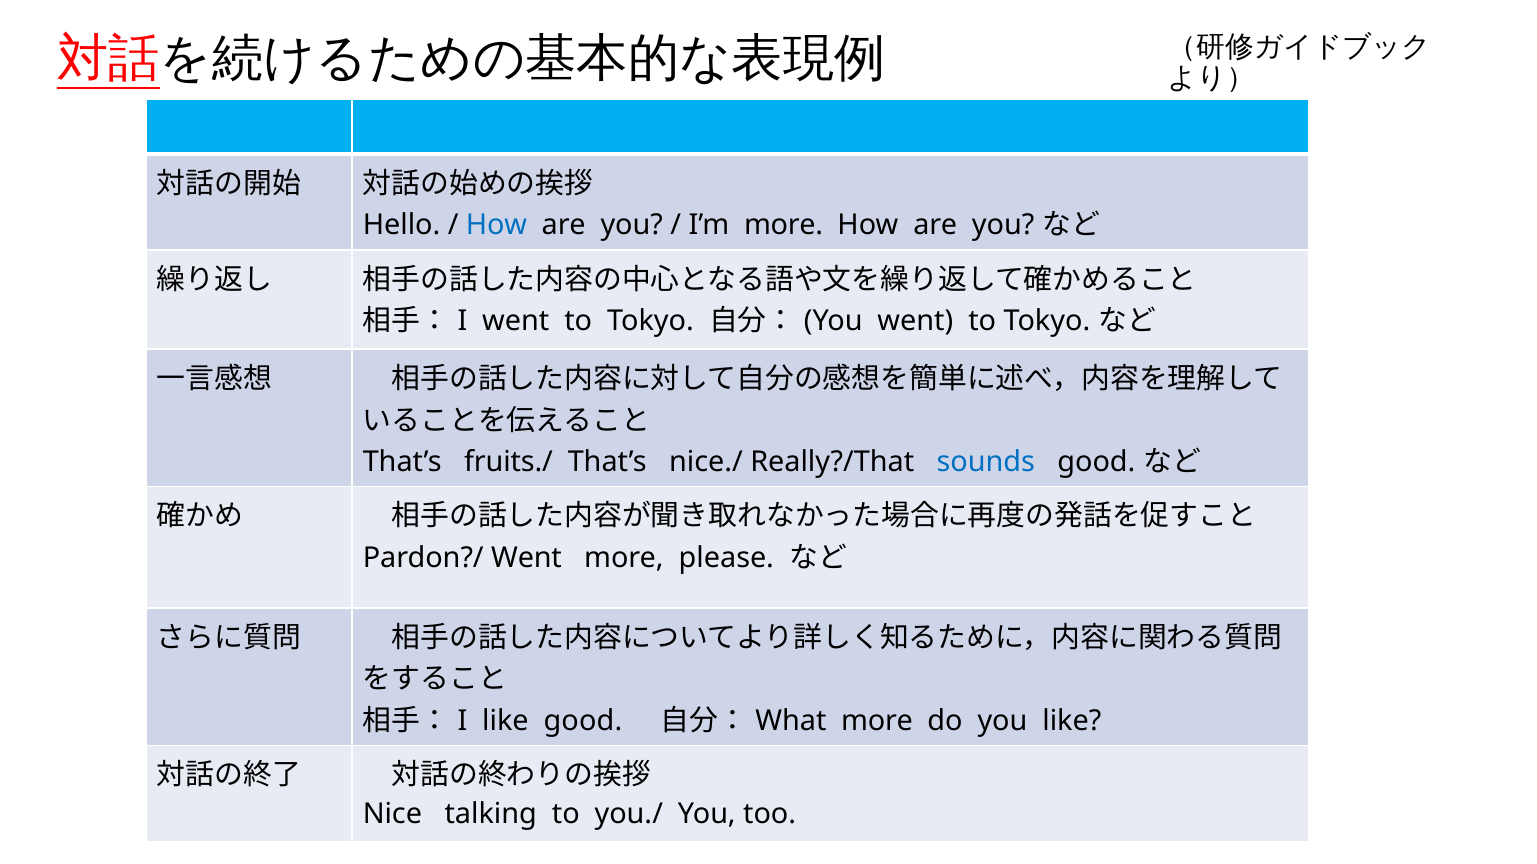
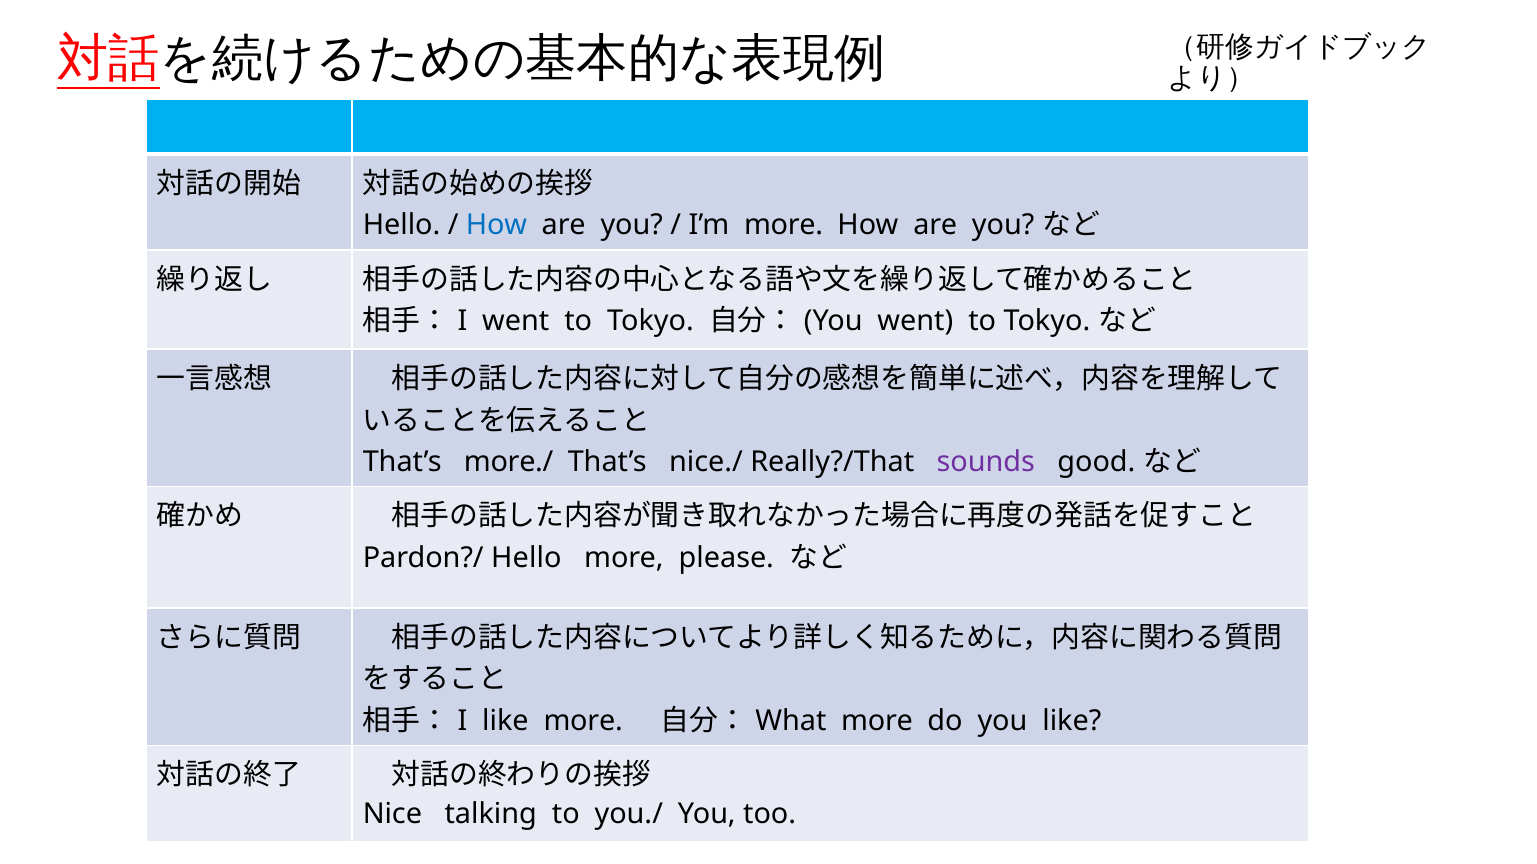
fruits./: fruits./ -> more./
sounds colour: blue -> purple
Pardon?/ Went: Went -> Hello
like good: good -> more
